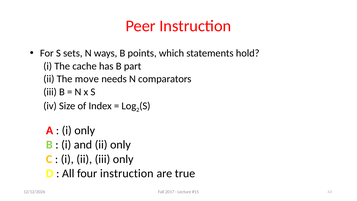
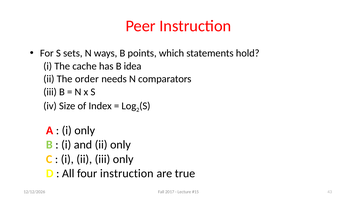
part: part -> idea
move: move -> order
